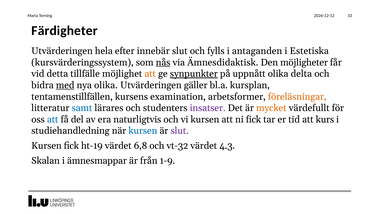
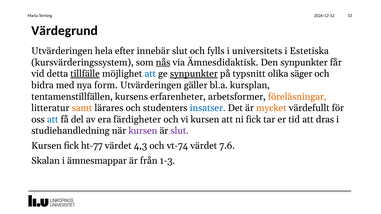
Färdigheter: Färdigheter -> Värdegrund
antaganden: antaganden -> universitets
Den möjligheter: möjligheter -> synpunkter
tillfälle underline: none -> present
att at (150, 74) colour: orange -> blue
uppnått: uppnått -> typsnitt
delta: delta -> säger
med underline: present -> none
nya olika: olika -> form
examination: examination -> erfarenheter
samt colour: blue -> orange
insatser colour: purple -> blue
naturligtvis: naturligtvis -> färdigheter
kurs: kurs -> dras
kursen at (143, 131) colour: blue -> purple
ht-19: ht-19 -> ht-77
6,8: 6,8 -> 4,3
vt-32: vt-32 -> vt-74
4.3: 4.3 -> 7.6
1-9: 1-9 -> 1-3
